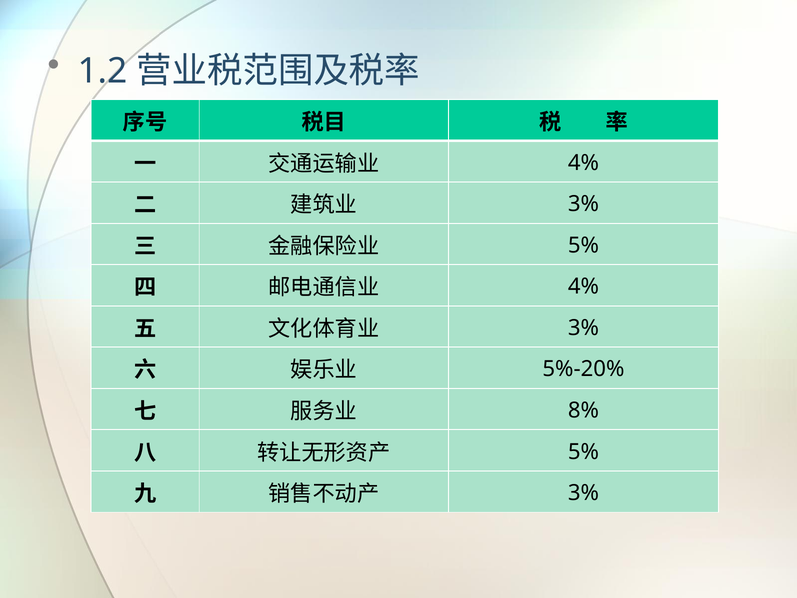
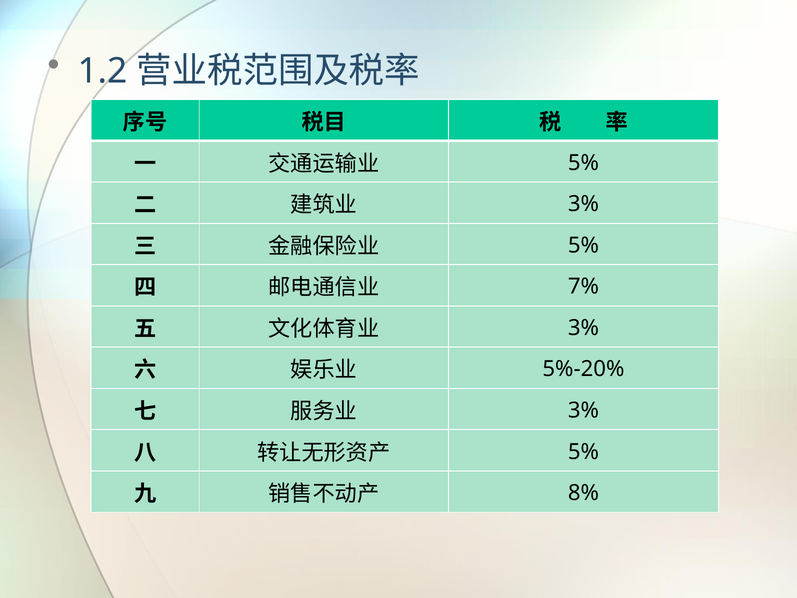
4% at (583, 163): 4% -> 5%
4% at (583, 286): 4% -> 7%
8% at (583, 410): 8% -> 3%
3% at (583, 493): 3% -> 8%
